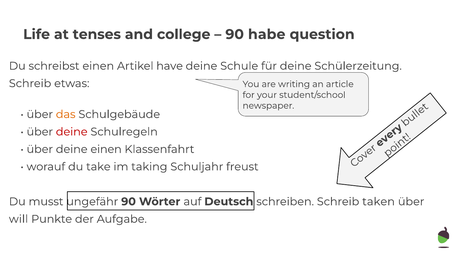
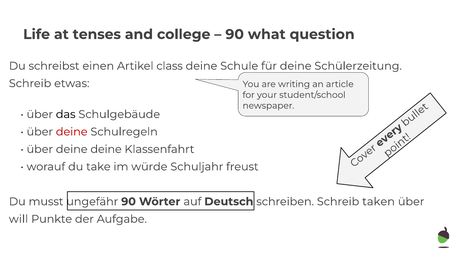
habe: habe -> what
have: have -> class
das colour: orange -> black
deine einen: einen -> deine
taking: taking -> würde
